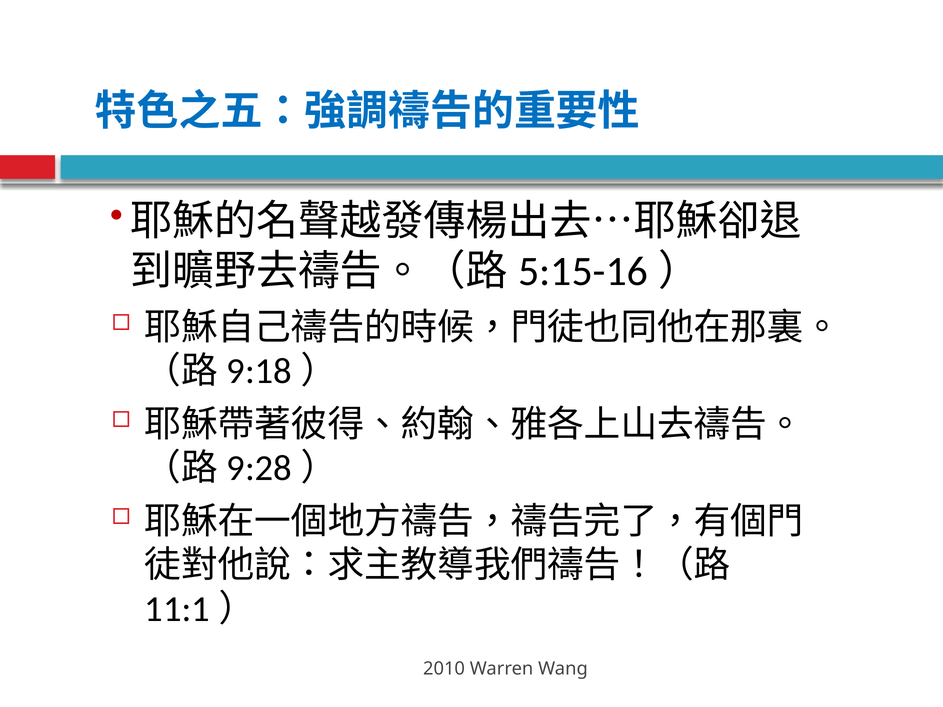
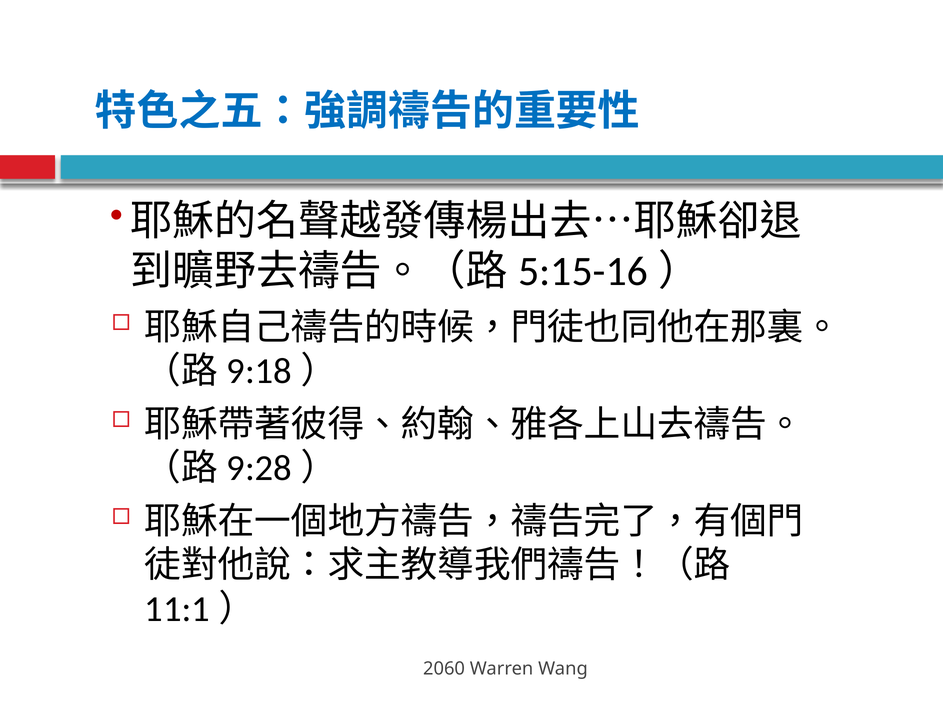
2010: 2010 -> 2060
